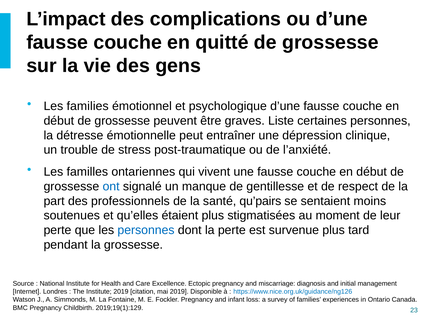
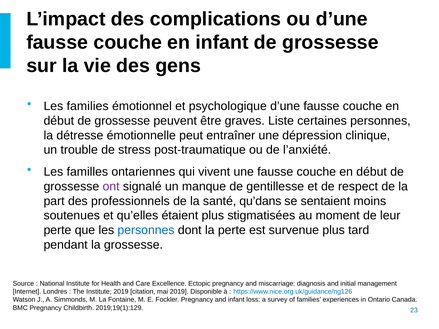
en quitté: quitté -> infant
ont colour: blue -> purple
qu’pairs: qu’pairs -> qu’dans
